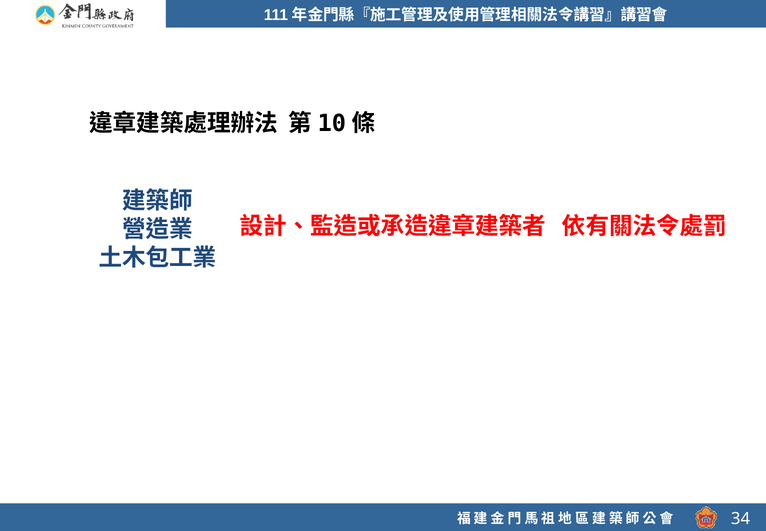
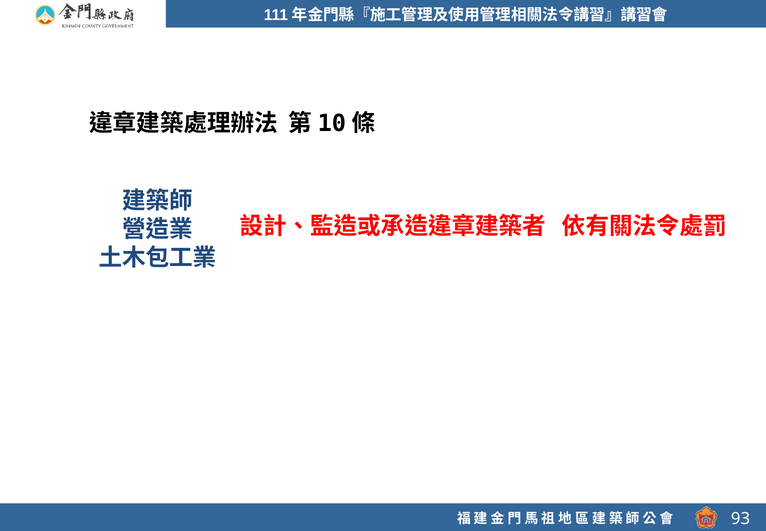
34: 34 -> 93
